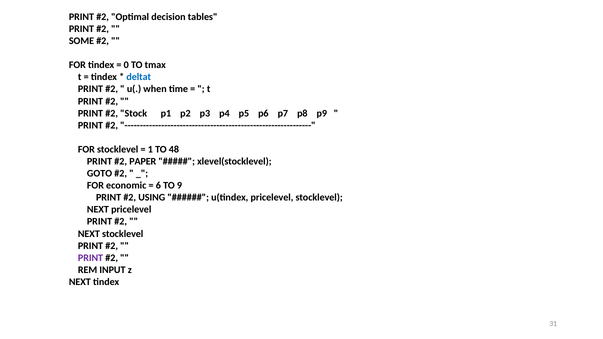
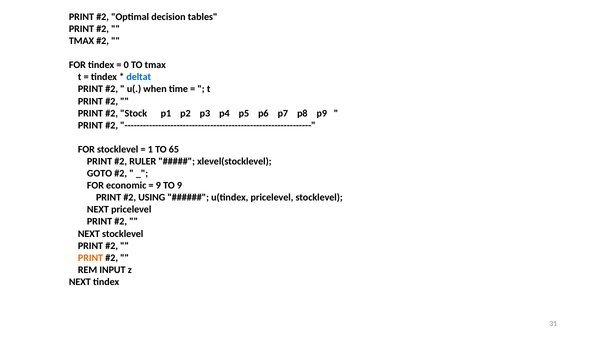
SOME at (81, 41): SOME -> TMAX
48: 48 -> 65
PAPER: PAPER -> RULER
6 at (158, 186): 6 -> 9
PRINT at (91, 258) colour: purple -> orange
